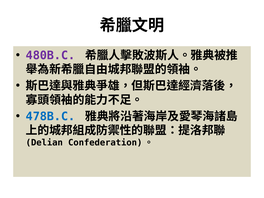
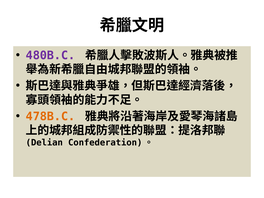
478B.C colour: blue -> orange
